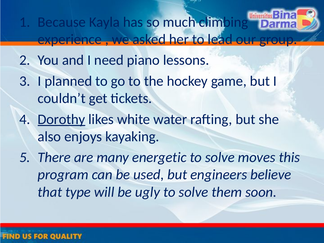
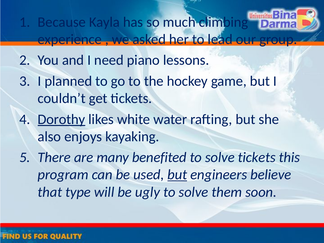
energetic: energetic -> benefited
solve moves: moves -> tickets
but at (177, 175) underline: none -> present
